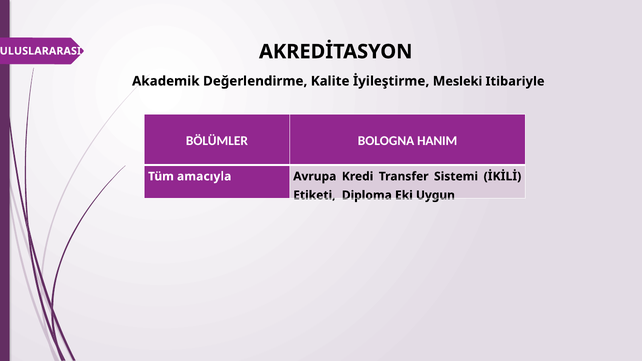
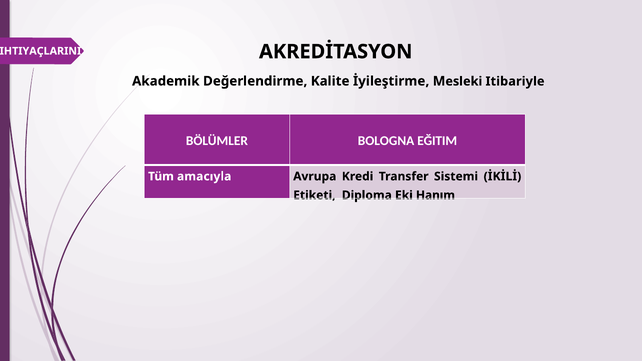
ULUSLARARASI: ULUSLARARASI -> IHTIYAÇLARINI
HANIM: HANIM -> EĞITIM
Uygun: Uygun -> Hanım
